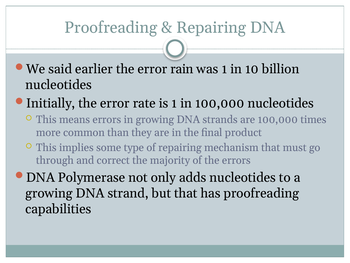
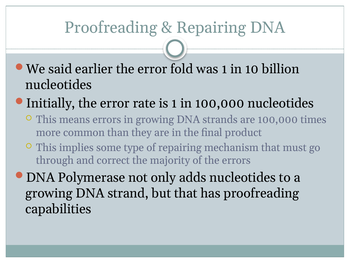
rain: rain -> fold
